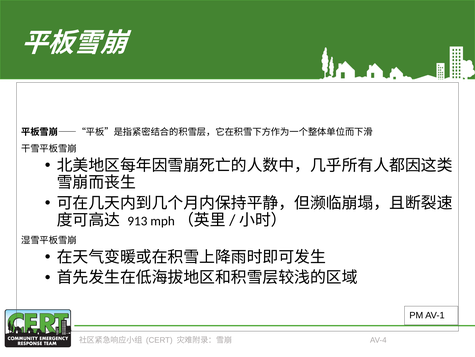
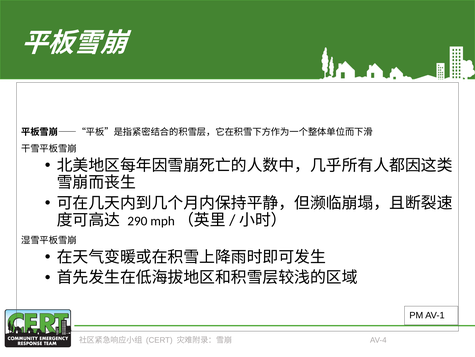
913: 913 -> 290
